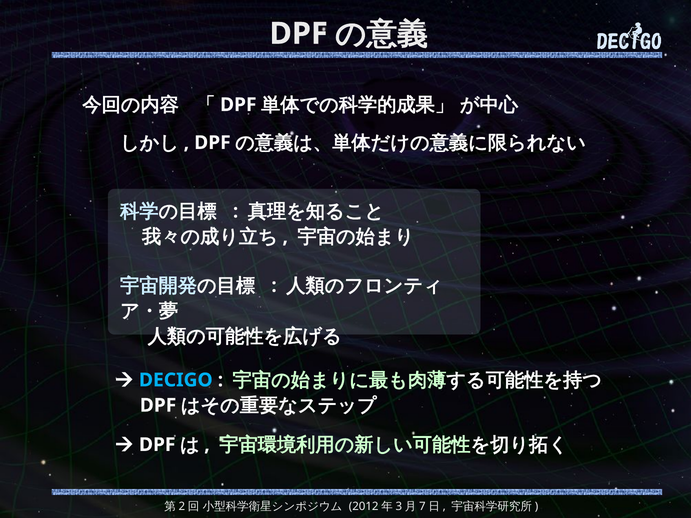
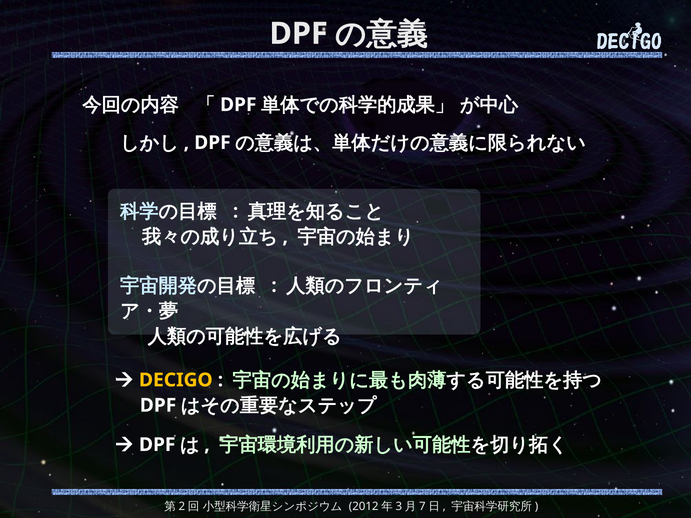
DECIGO colour: light blue -> yellow
